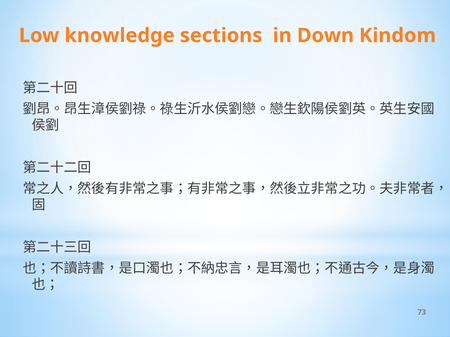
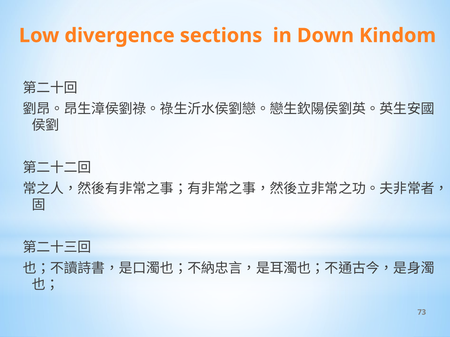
knowledge: knowledge -> divergence
